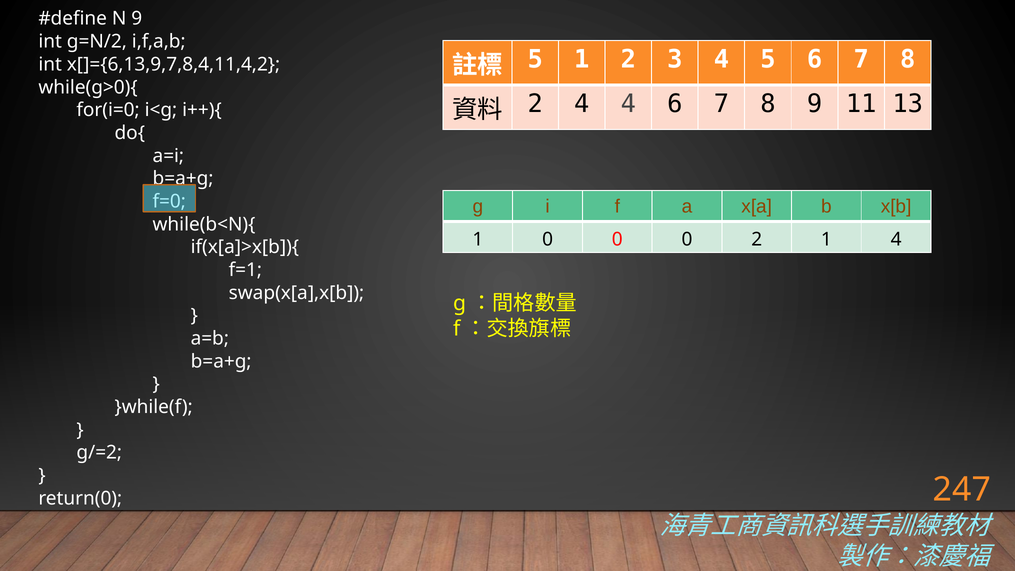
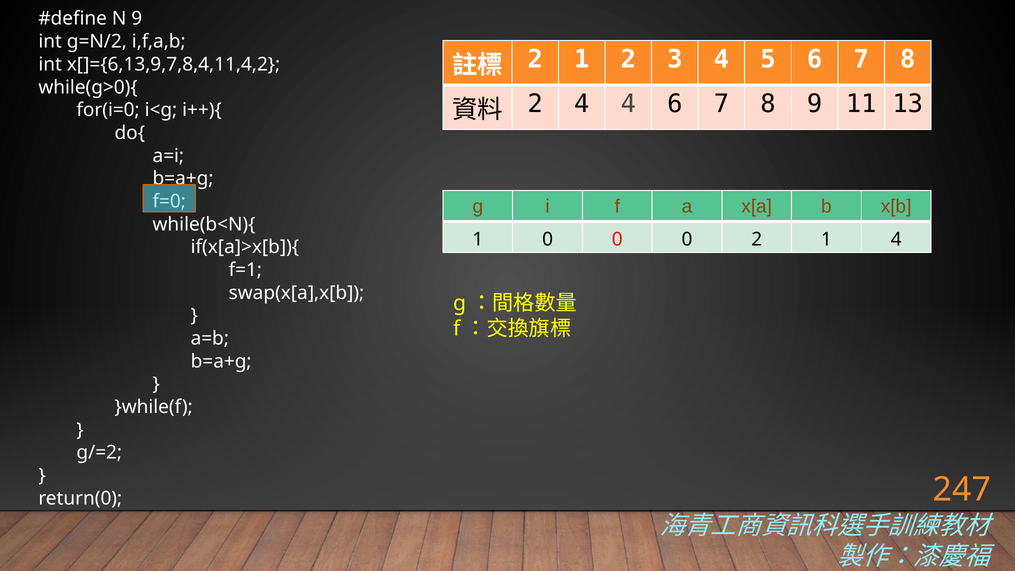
5 at (535, 60): 5 -> 2
